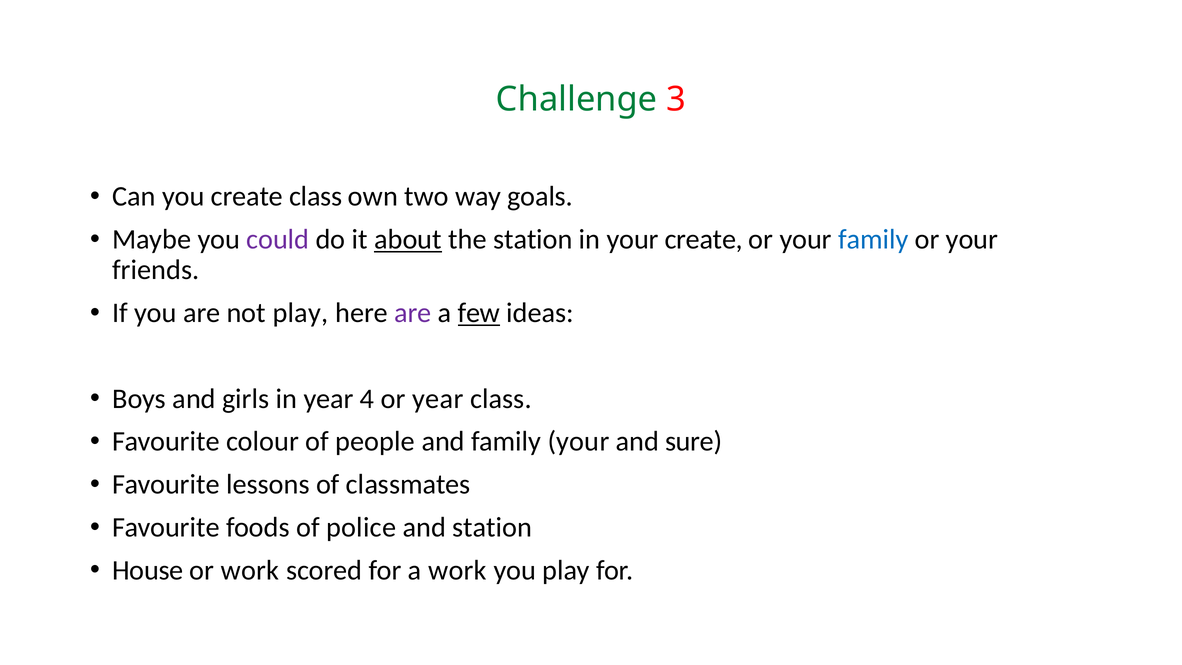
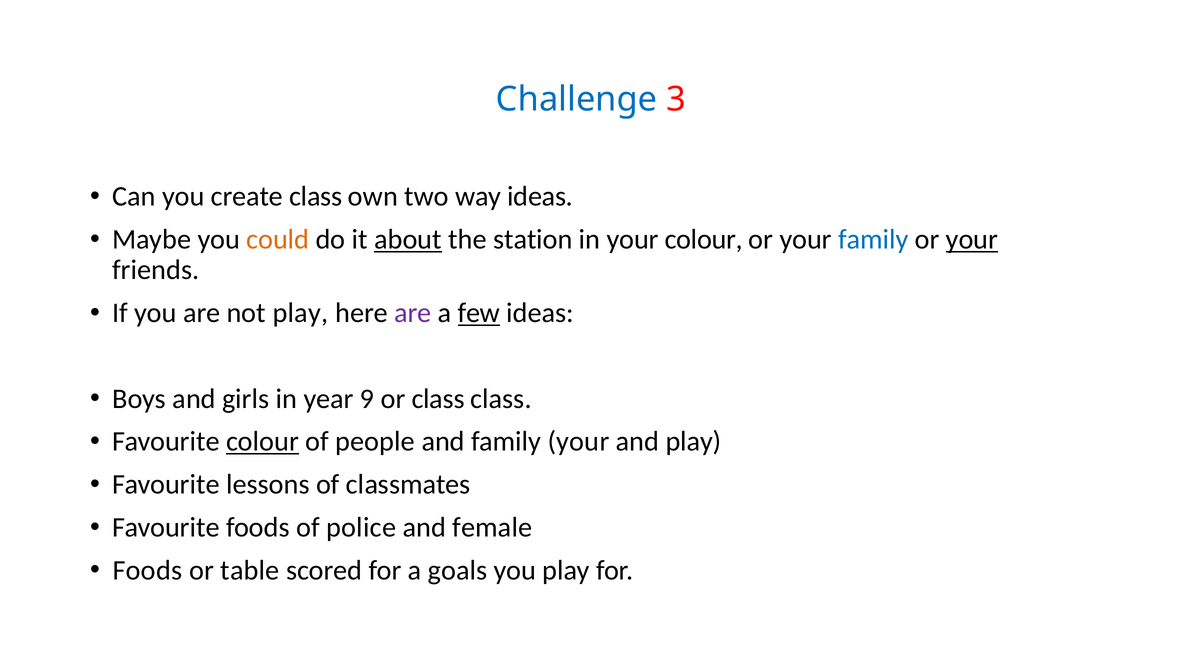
Challenge colour: green -> blue
way goals: goals -> ideas
could colour: purple -> orange
your create: create -> colour
your at (972, 239) underline: none -> present
4: 4 -> 9
or year: year -> class
colour at (262, 442) underline: none -> present
and sure: sure -> play
and station: station -> female
House at (148, 570): House -> Foods
or work: work -> table
a work: work -> goals
